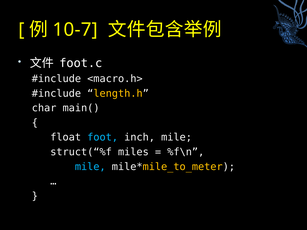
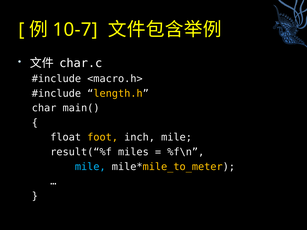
foot.c: foot.c -> char.c
foot colour: light blue -> yellow
struct(“%f: struct(“%f -> result(“%f
